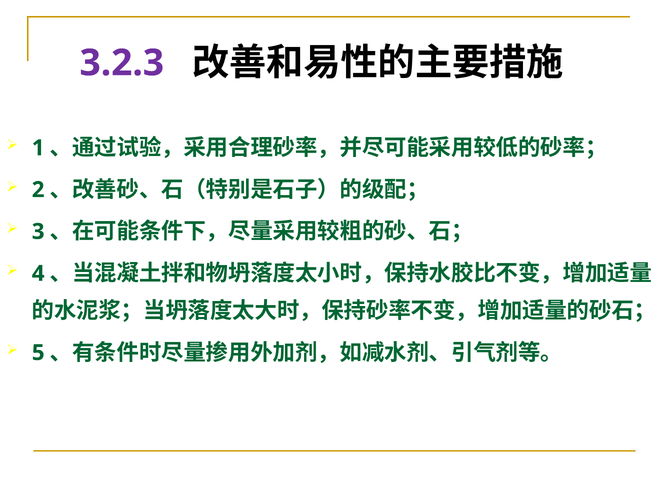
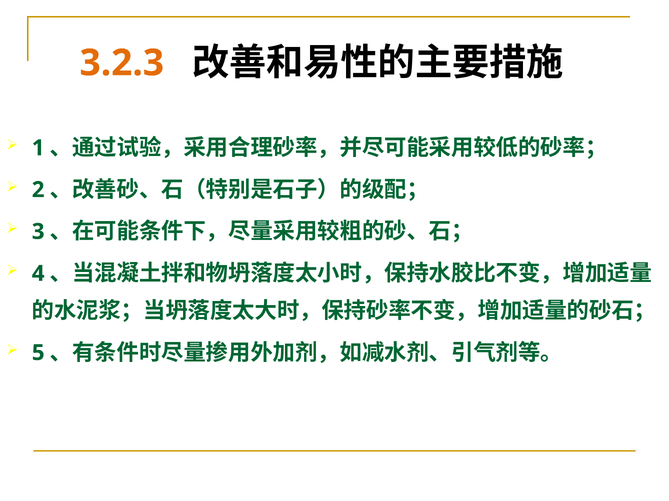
3.2.3 colour: purple -> orange
